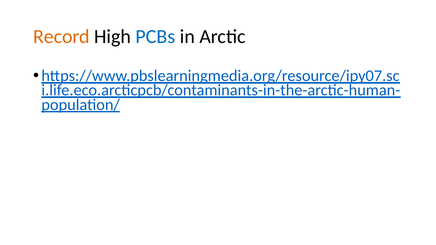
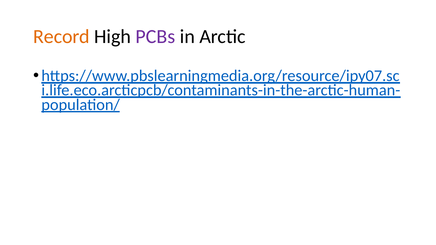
PCBs colour: blue -> purple
